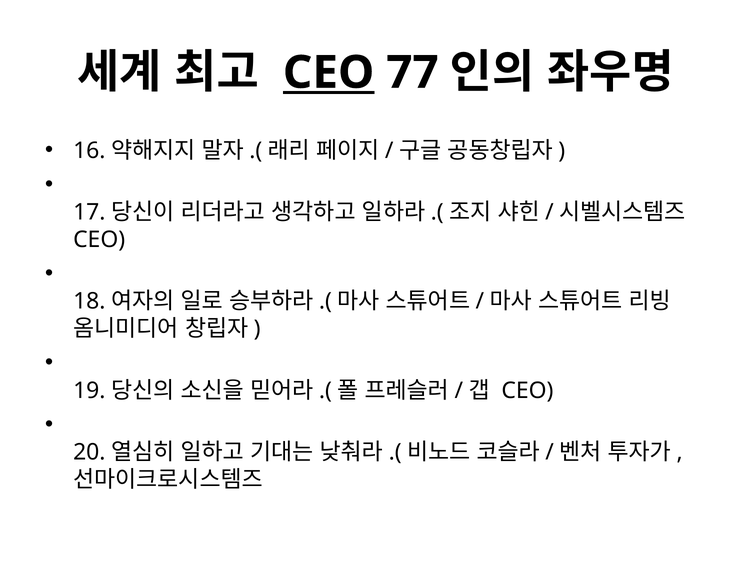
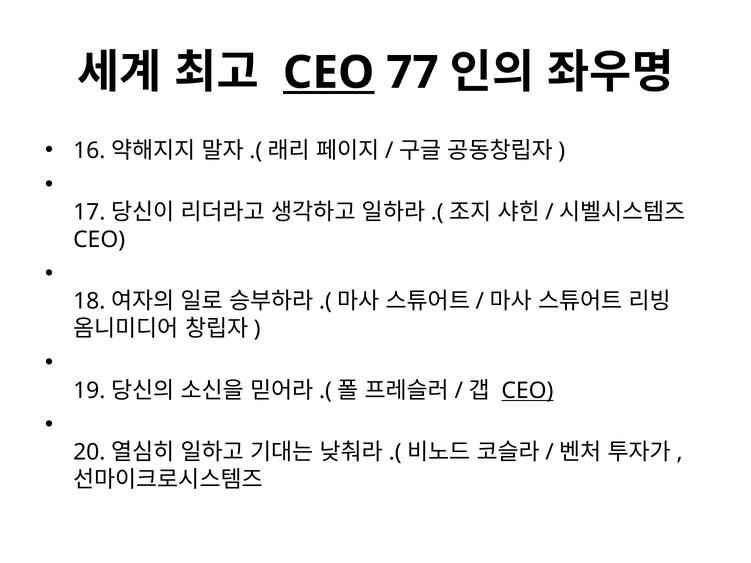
CEO at (527, 391) underline: none -> present
